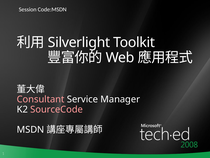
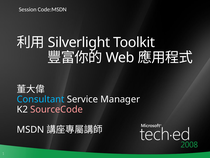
Consultant colour: pink -> light blue
